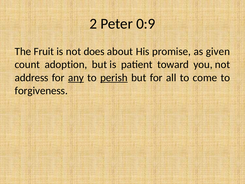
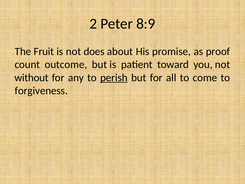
0:9: 0:9 -> 8:9
given: given -> proof
adoption: adoption -> outcome
address: address -> without
any underline: present -> none
